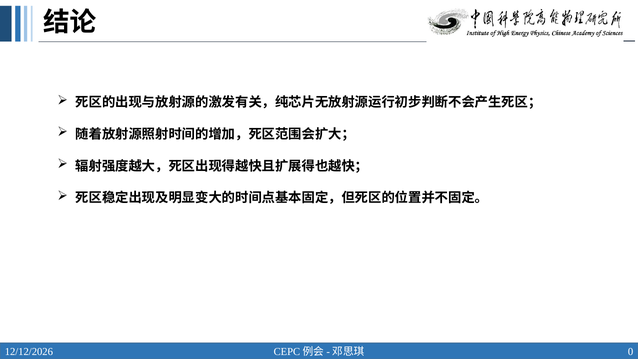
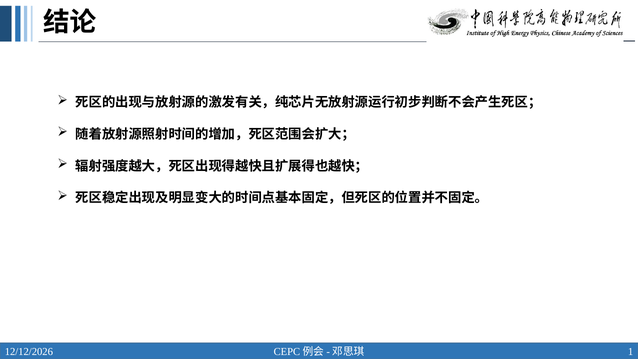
0: 0 -> 1
